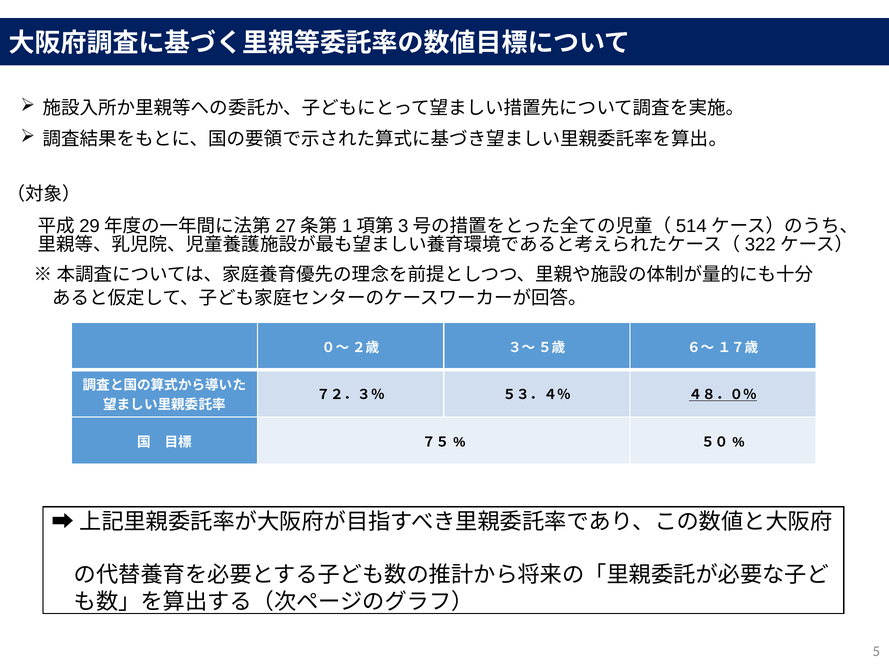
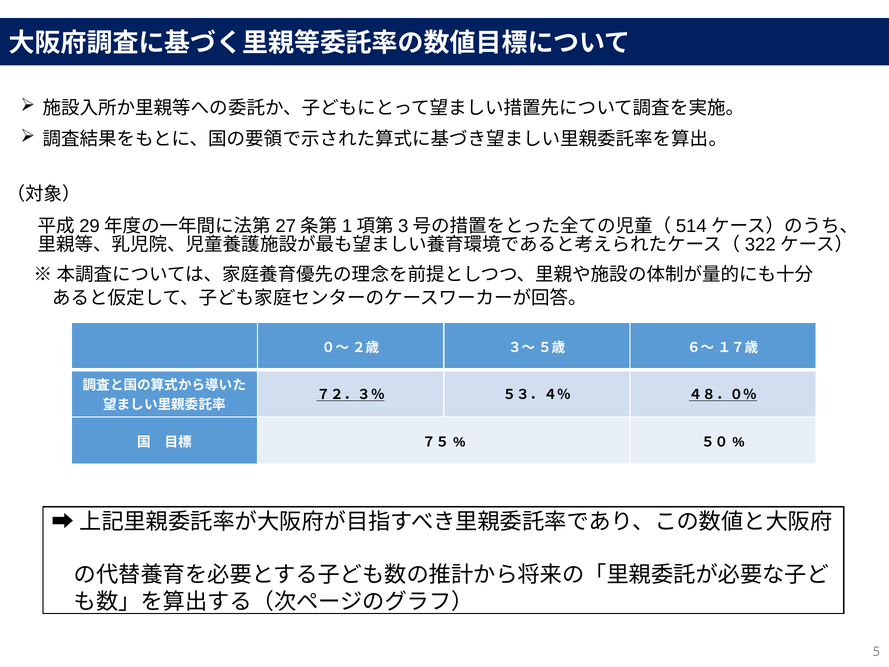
７２．３％ underline: none -> present
